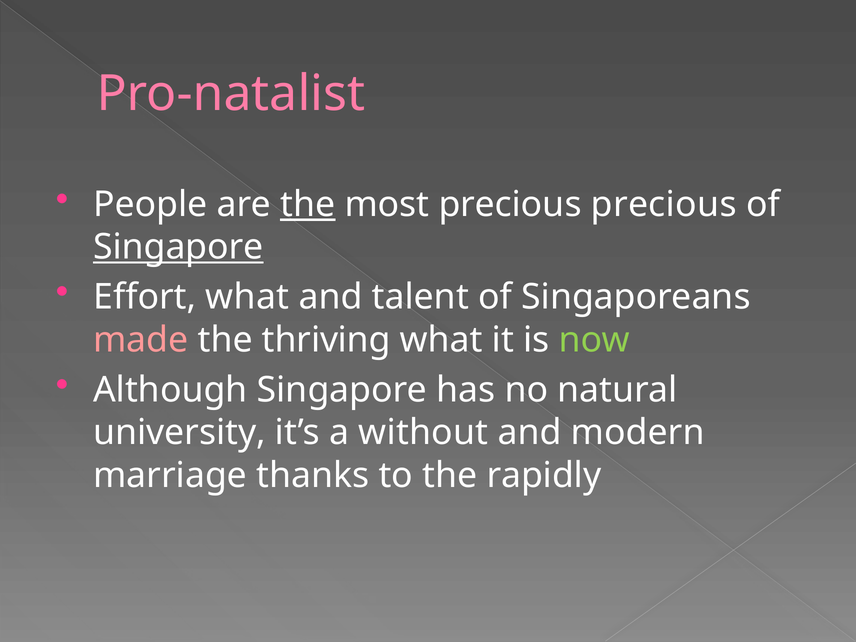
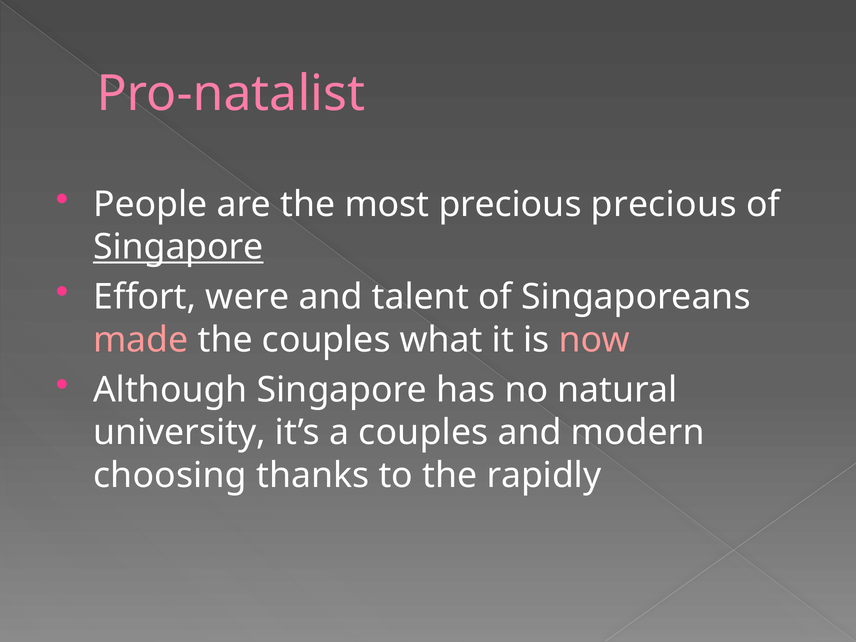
the at (308, 204) underline: present -> none
Effort what: what -> were
the thriving: thriving -> couples
now colour: light green -> pink
a without: without -> couples
marriage: marriage -> choosing
